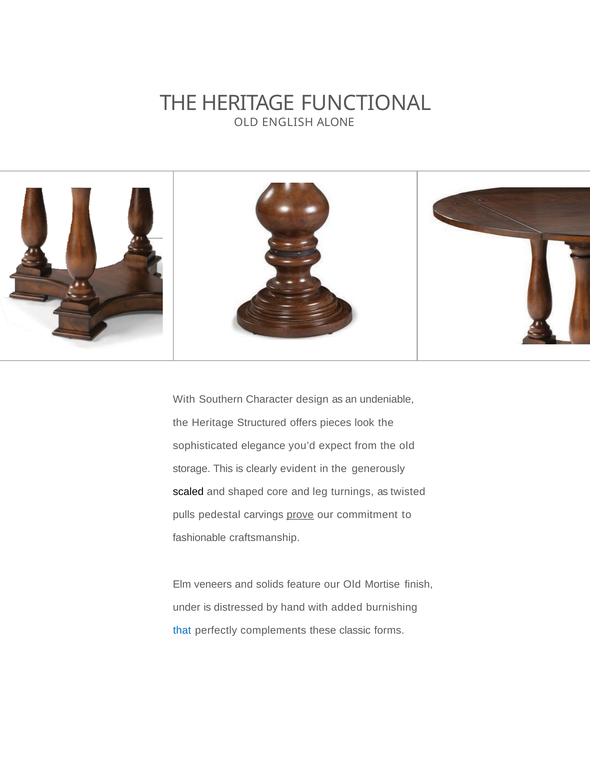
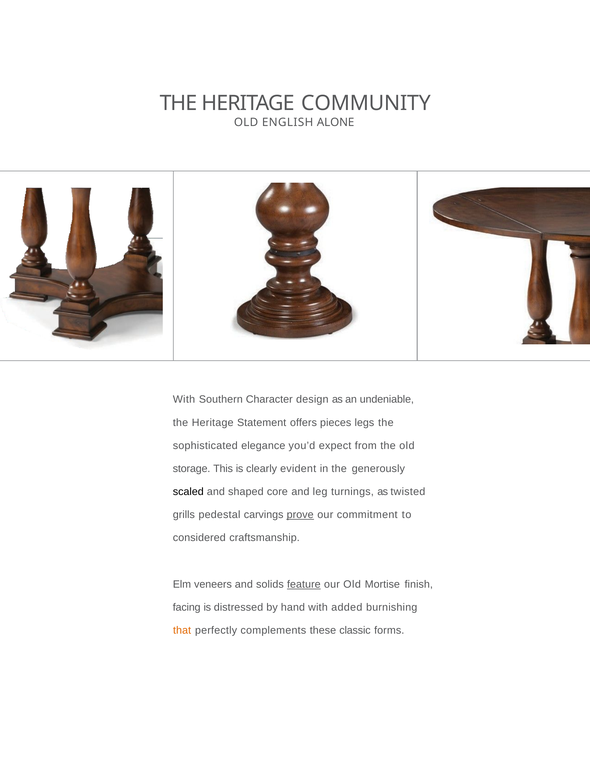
FUNCTIONAL: FUNCTIONAL -> COMMUNITY
Structured: Structured -> Statement
look: look -> legs
pulls: pulls -> grills
fashionable: fashionable -> considered
feature underline: none -> present
under: under -> facing
that colour: blue -> orange
